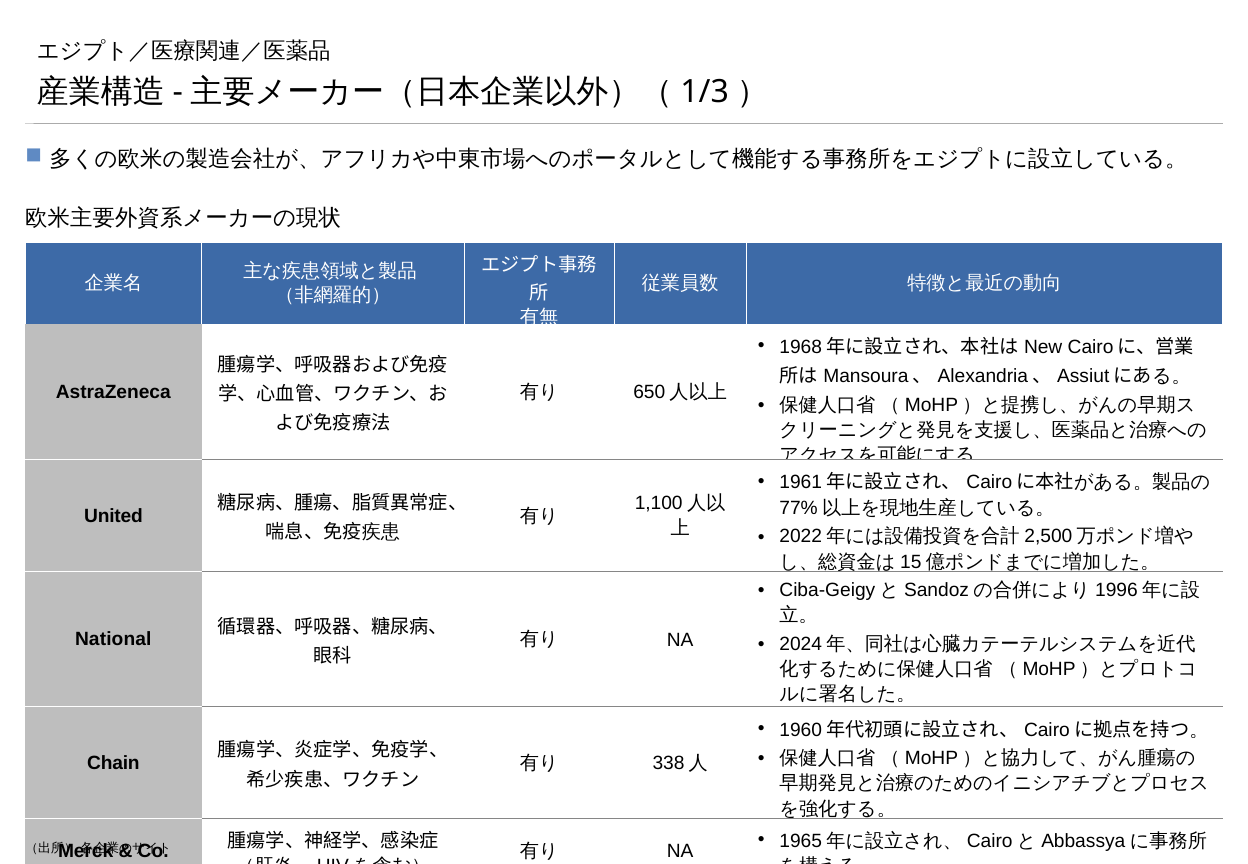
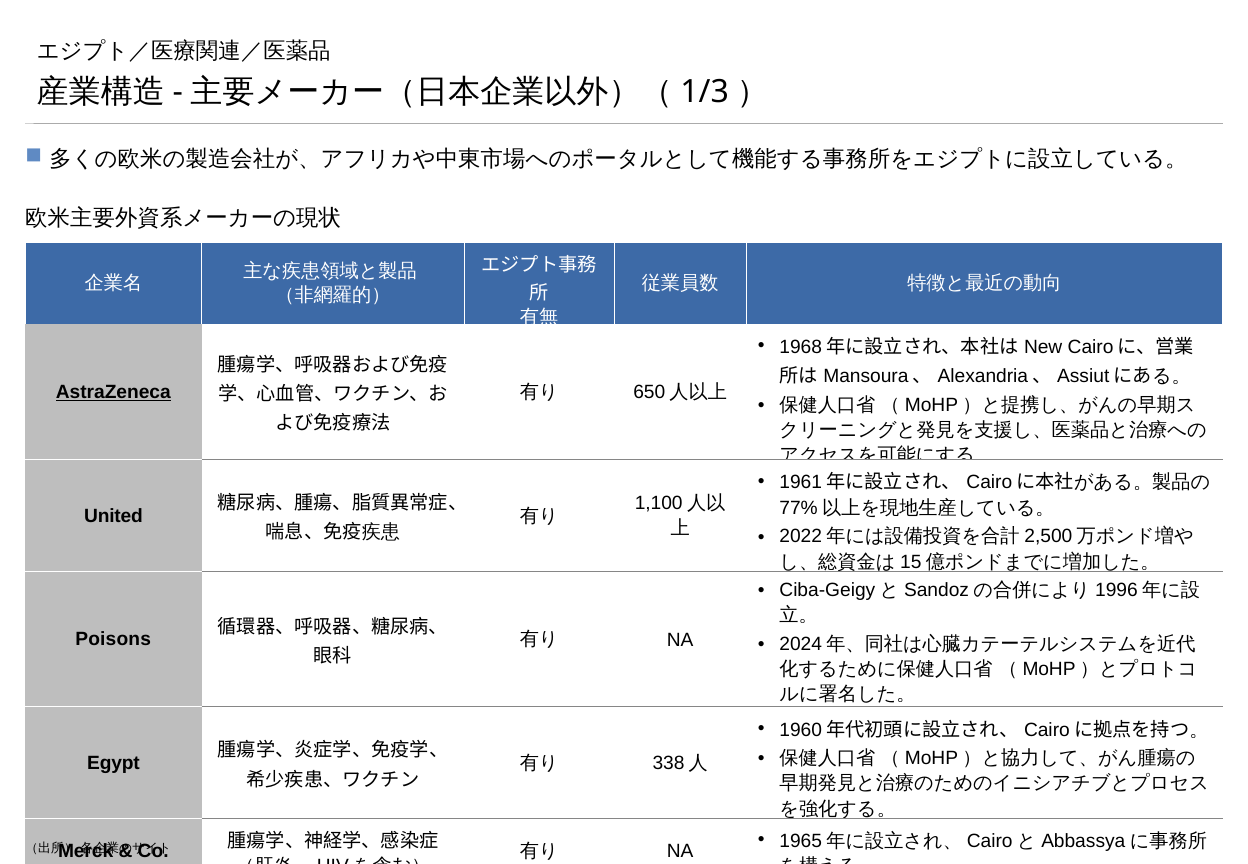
AstraZeneca underline: none -> present
National: National -> Poisons
Chain: Chain -> Egypt
